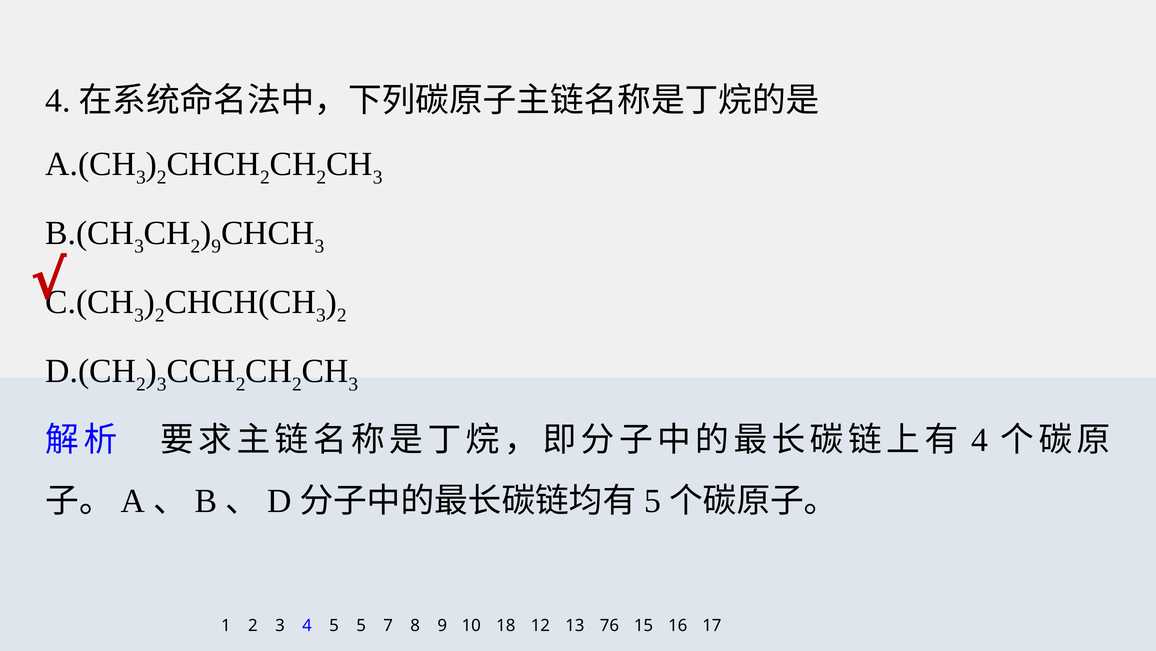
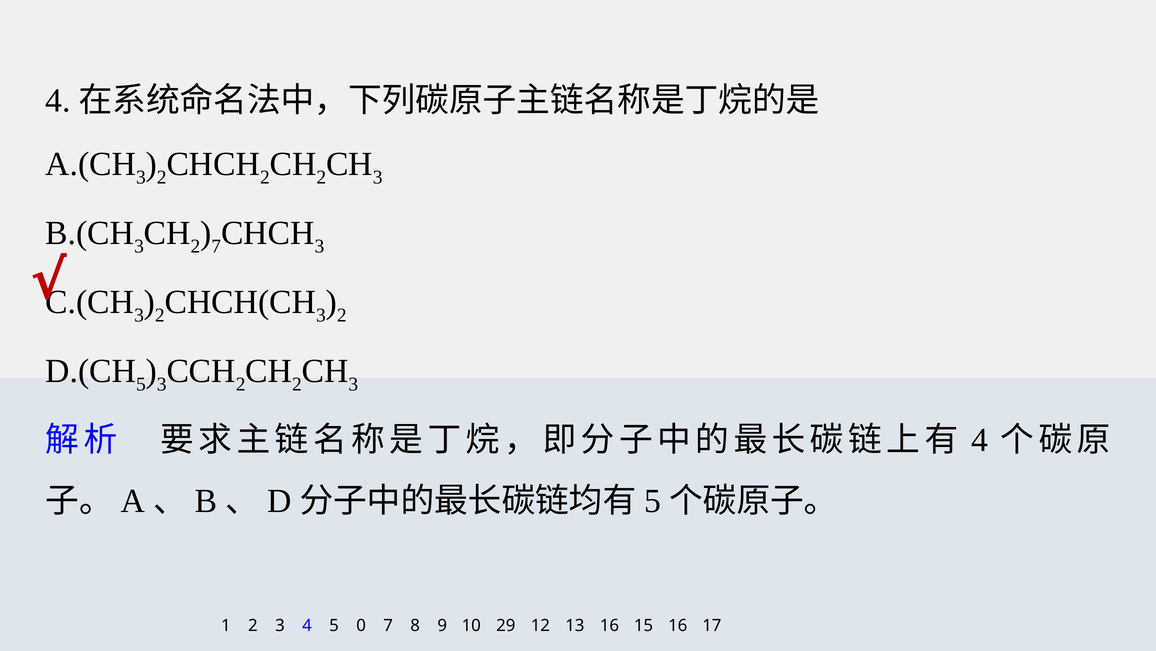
9 at (216, 246): 9 -> 7
2 at (141, 384): 2 -> 5
5 5: 5 -> 0
18: 18 -> 29
13 76: 76 -> 16
